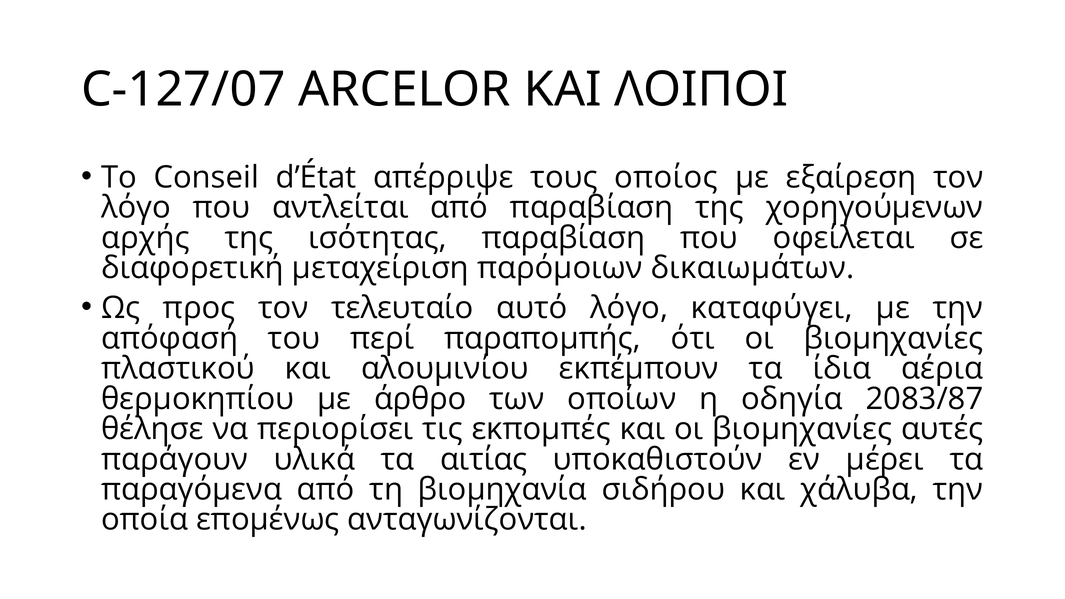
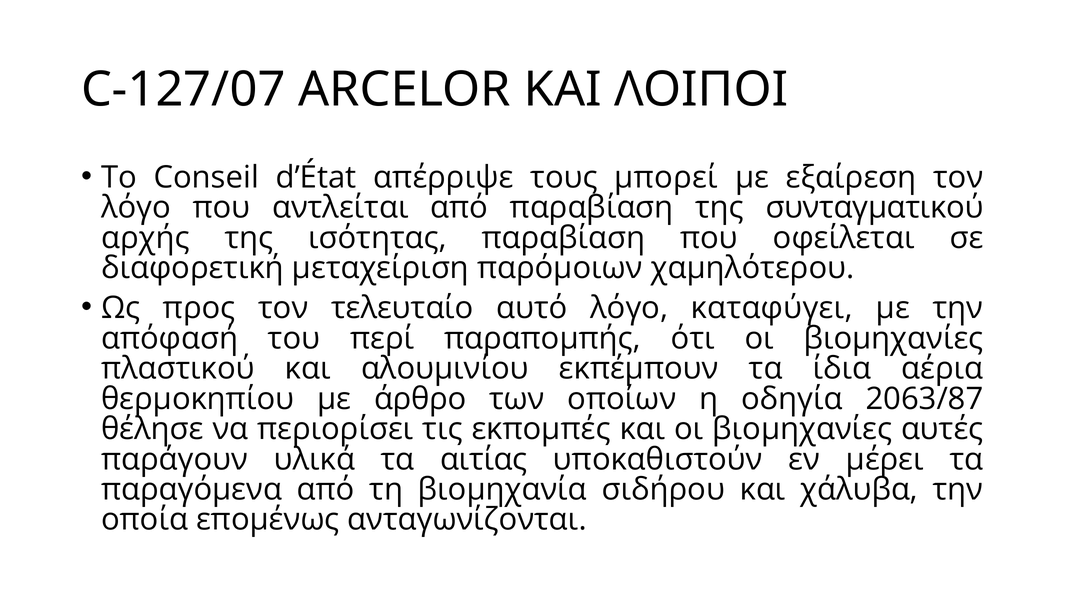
οποίος: οποίος -> μπορεί
χορηγούμενων: χορηγούμενων -> συνταγματικού
δικαιωμάτων: δικαιωμάτων -> χαμηλότερου
2083/87: 2083/87 -> 2063/87
